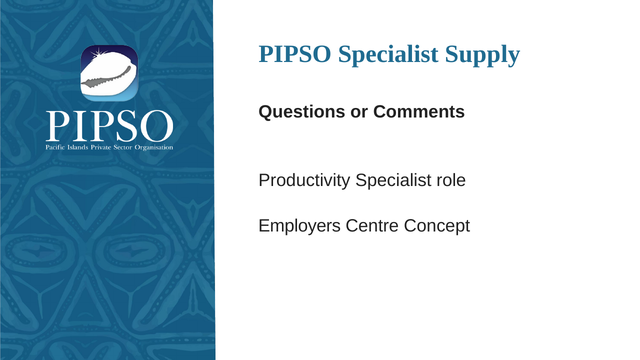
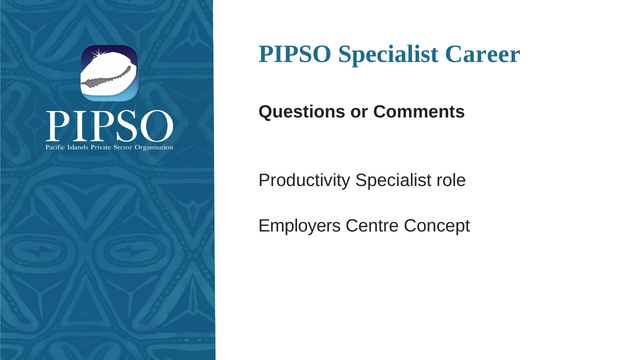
Supply: Supply -> Career
